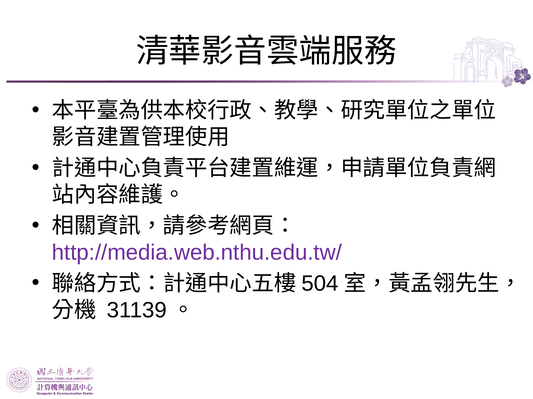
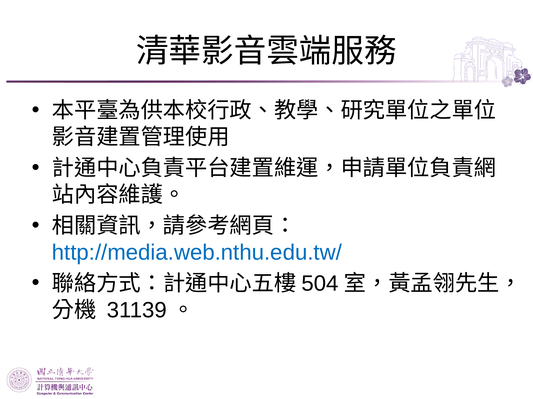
http://media.web.nthu.edu.tw/ colour: purple -> blue
